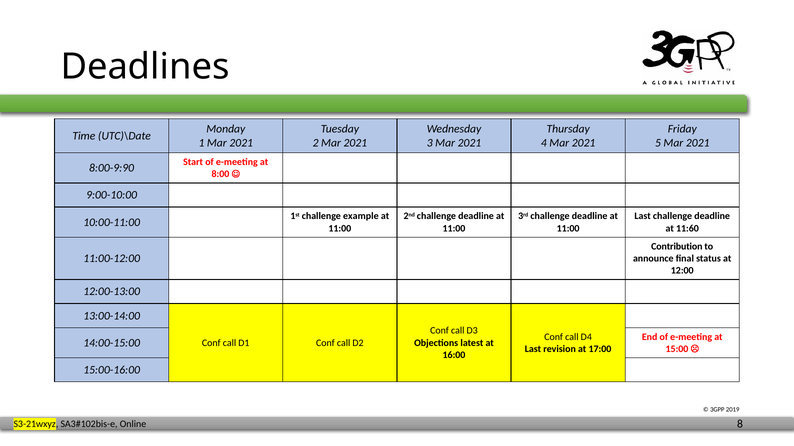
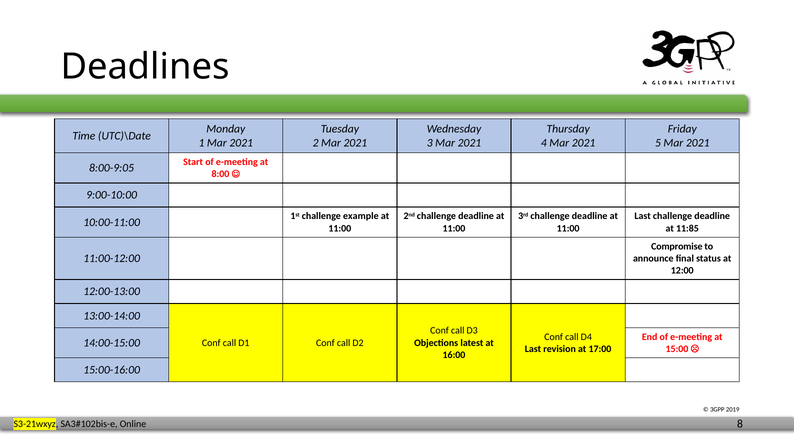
8:00-9:90: 8:00-9:90 -> 8:00-9:05
11:60: 11:60 -> 11:85
Contribution: Contribution -> Compromise
